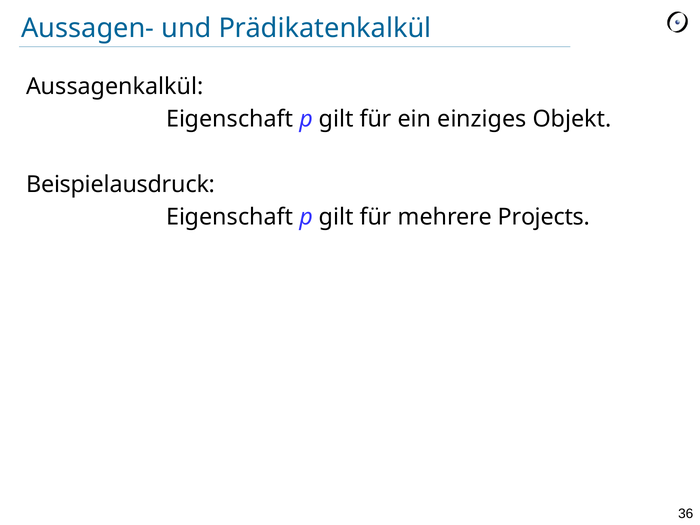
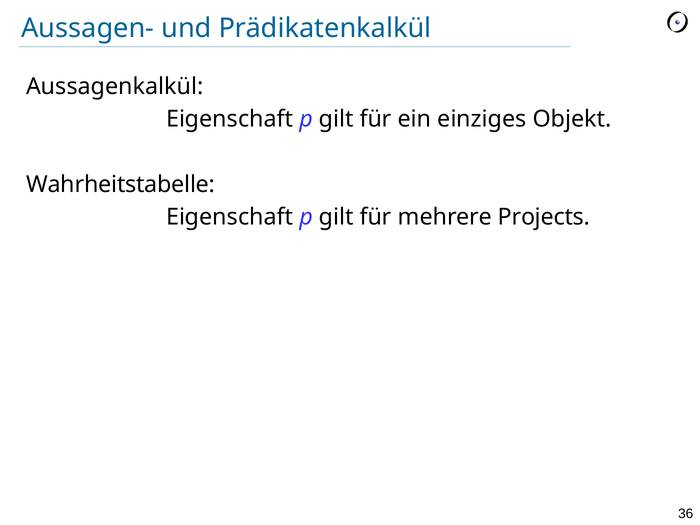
Beispielausdruck: Beispielausdruck -> Wahrheitstabelle
